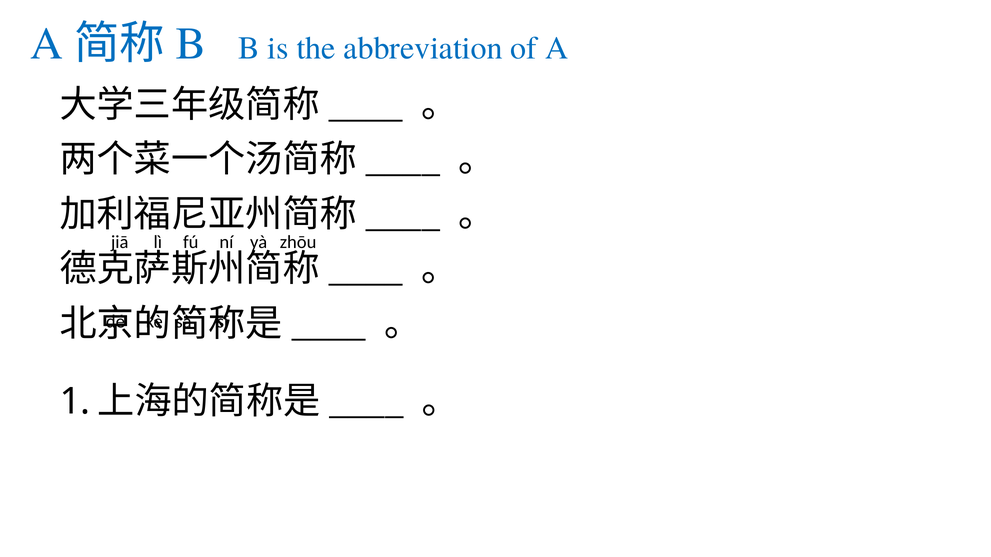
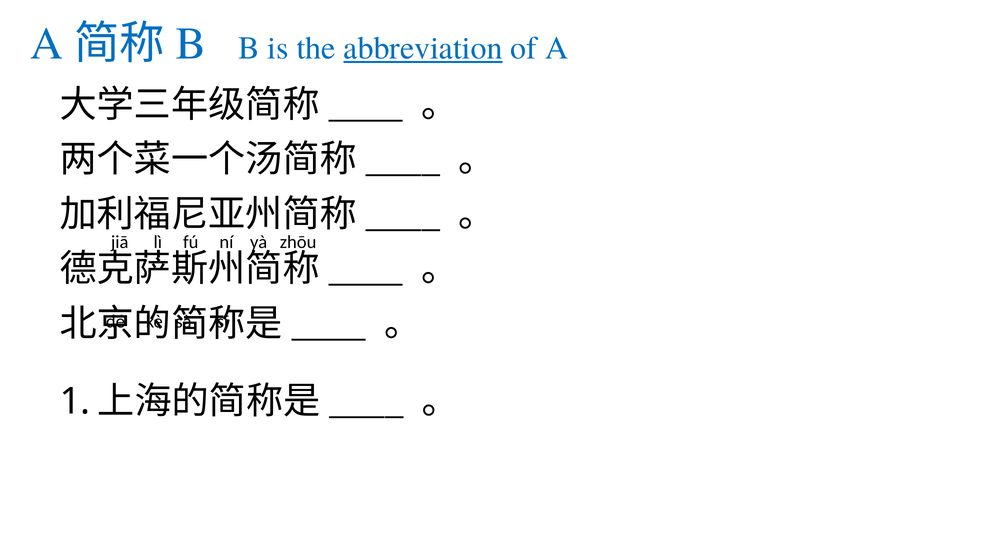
abbreviation underline: none -> present
